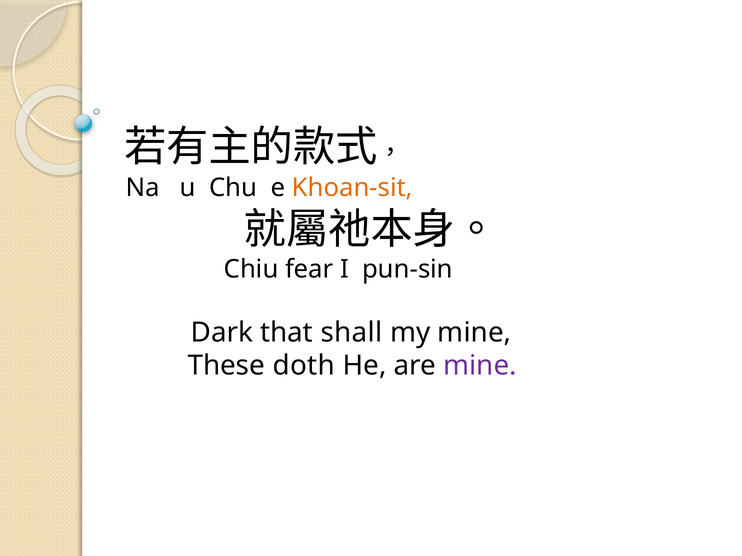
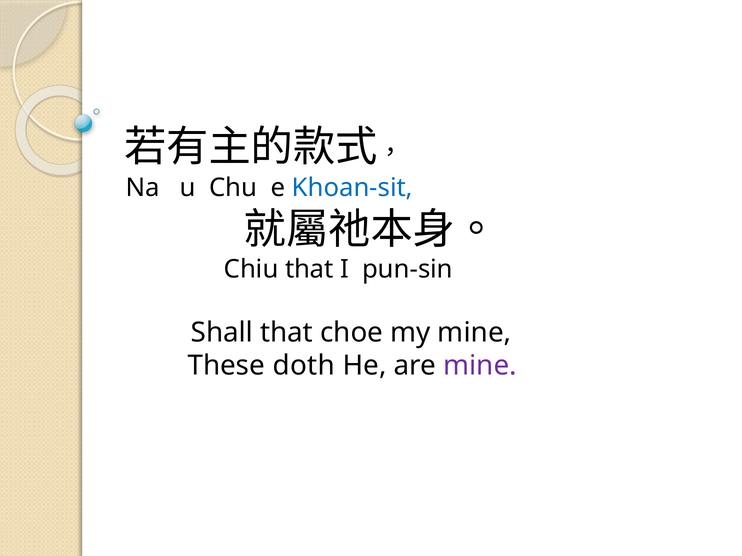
Khoan-sit colour: orange -> blue
Chiu fear: fear -> that
Dark: Dark -> Shall
shall: shall -> choe
